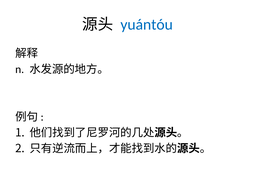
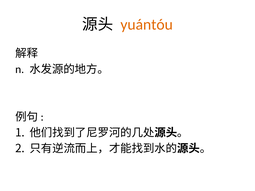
yuántóu colour: blue -> orange
